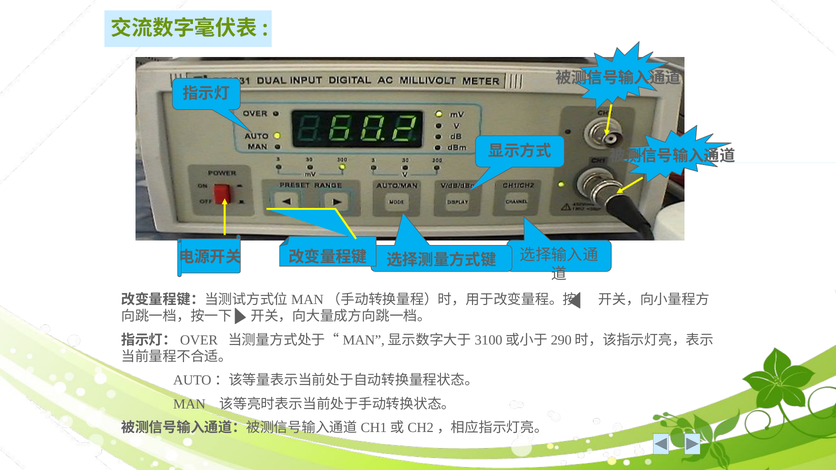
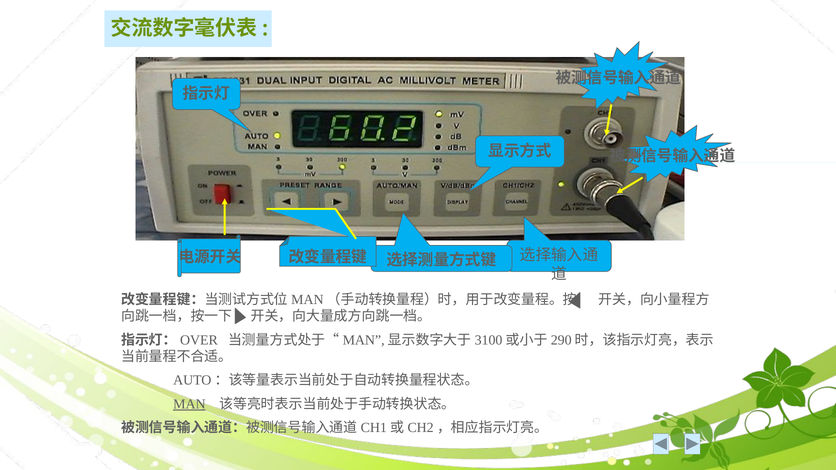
MAN underline: none -> present
